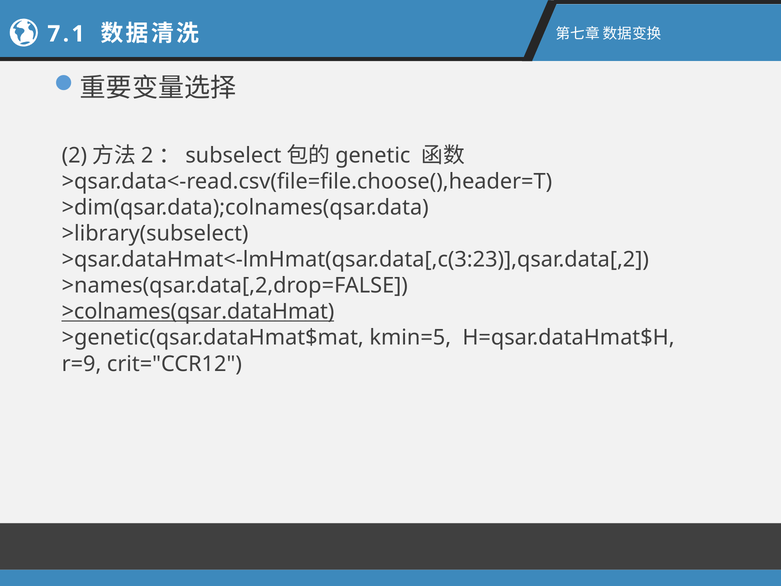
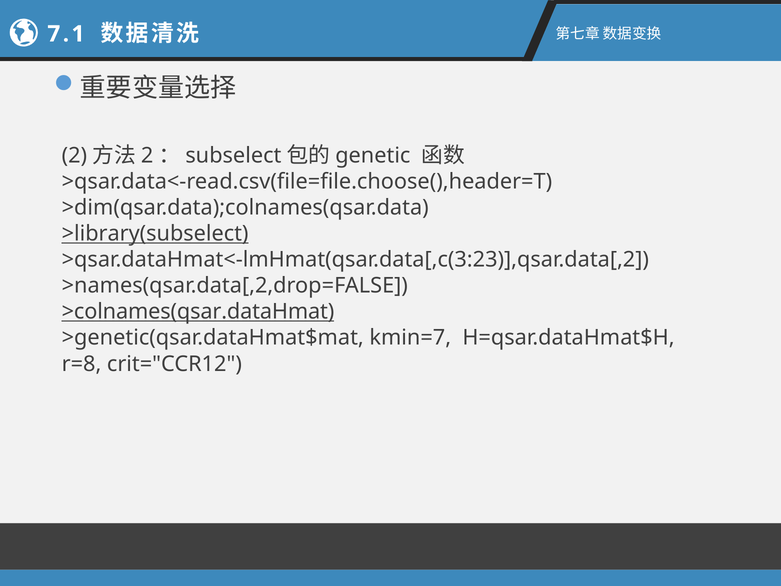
>library(subselect underline: none -> present
kmin=5: kmin=5 -> kmin=7
r=9: r=9 -> r=8
